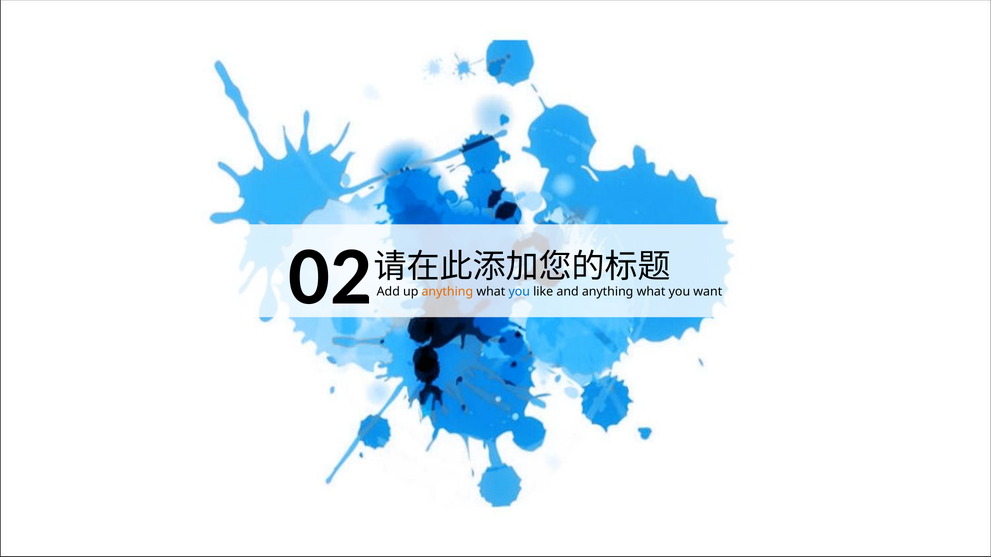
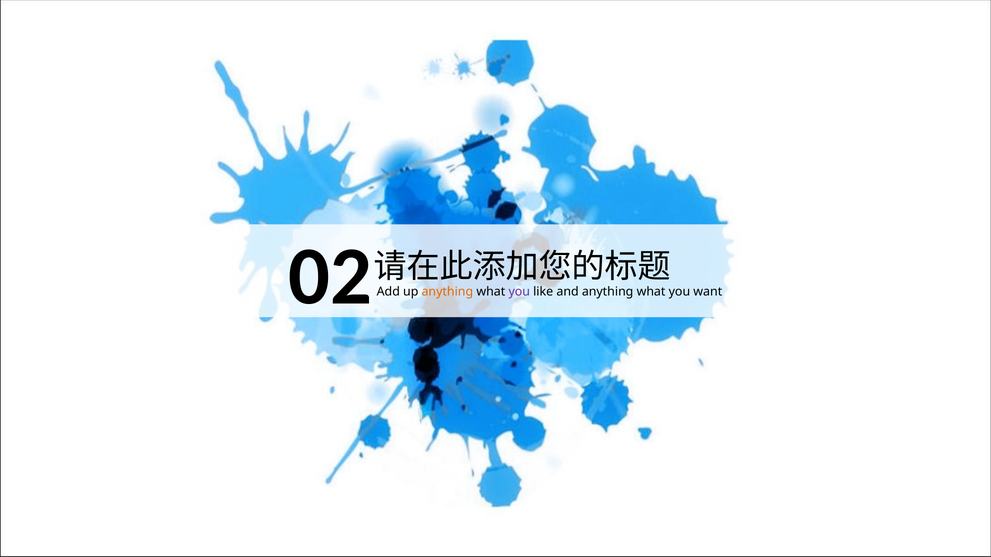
you at (519, 292) colour: blue -> purple
